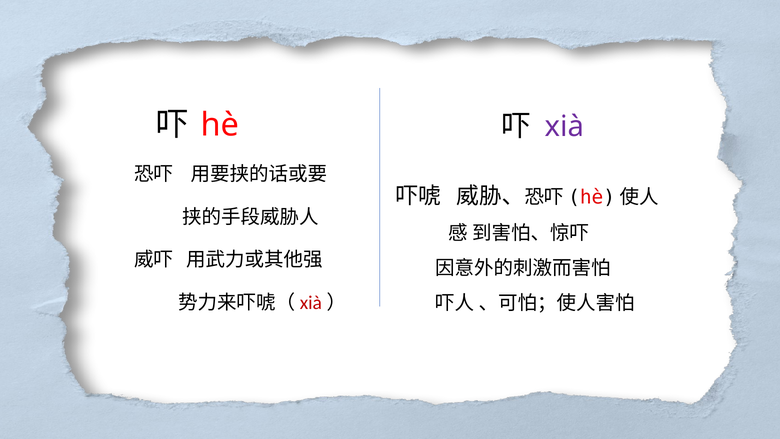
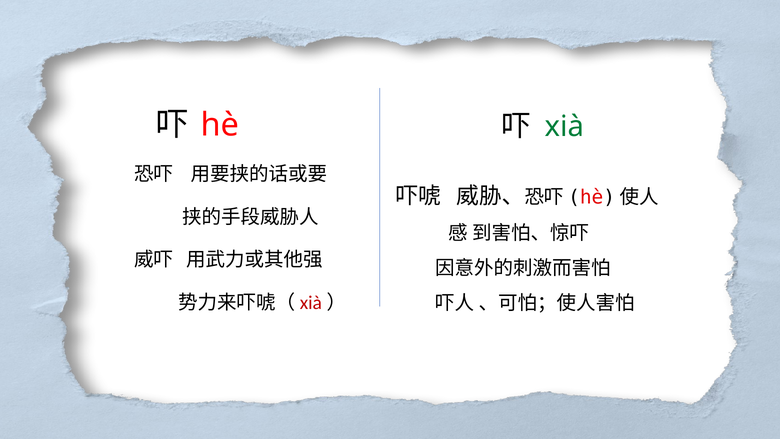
xià colour: purple -> green
